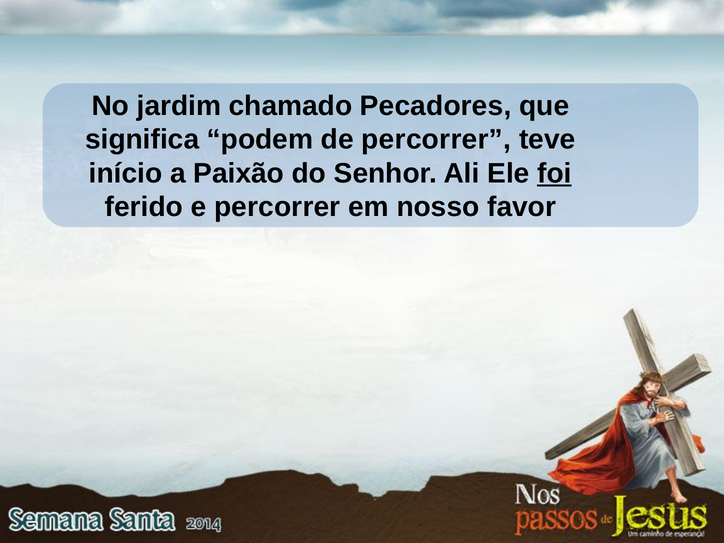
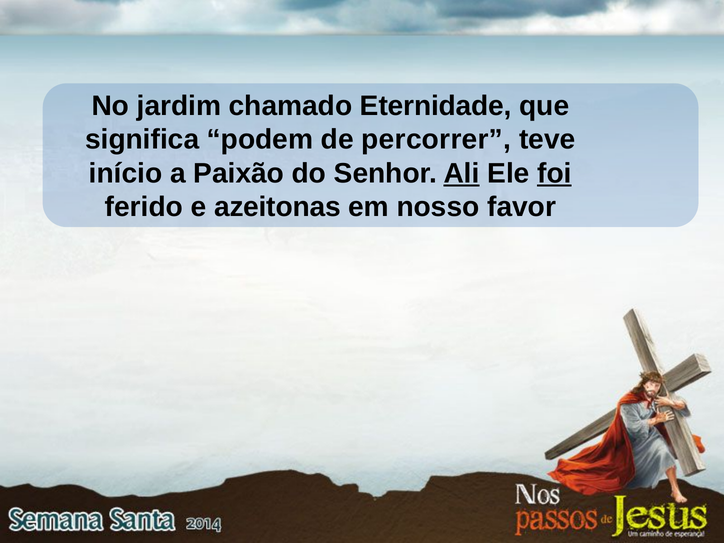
Pecadores: Pecadores -> Eternidade
Ali underline: none -> present
e percorrer: percorrer -> azeitonas
